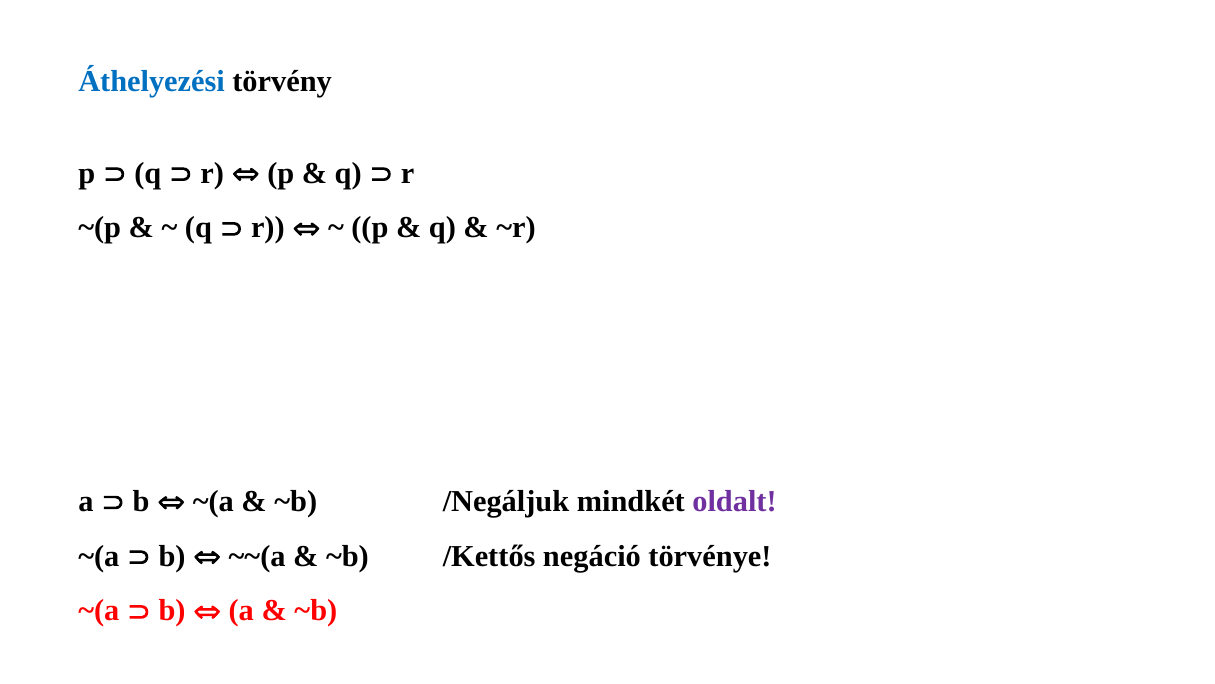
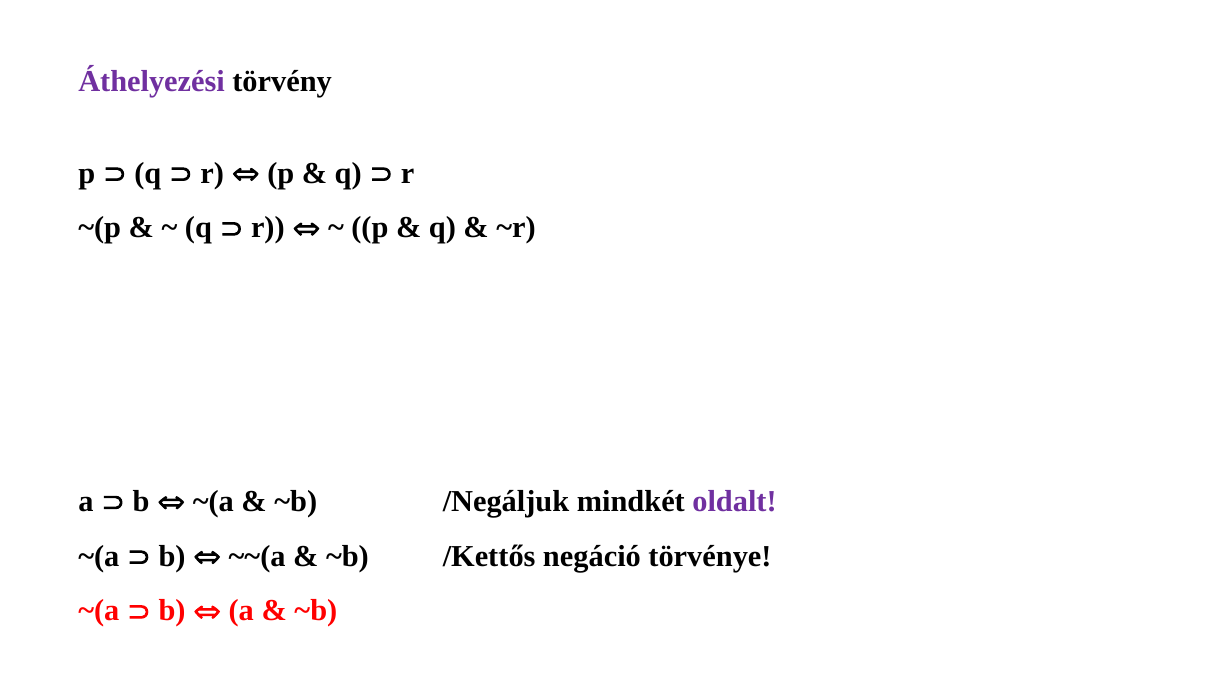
Áthelyezési colour: blue -> purple
